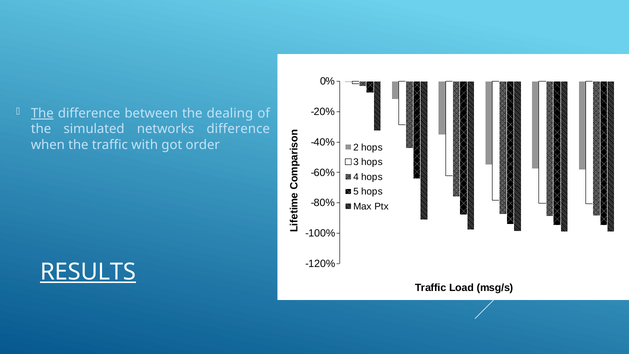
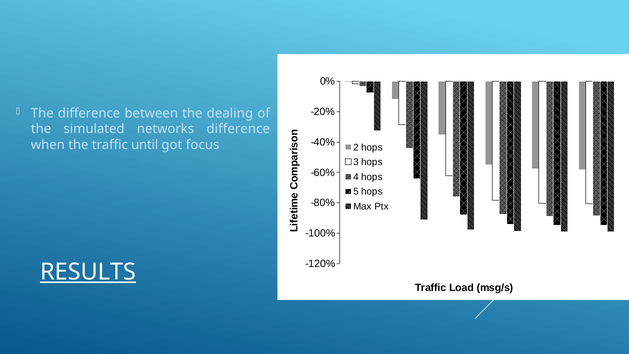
The at (42, 113) underline: present -> none
with: with -> until
order: order -> focus
